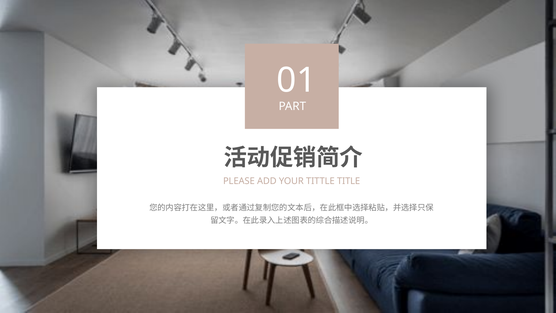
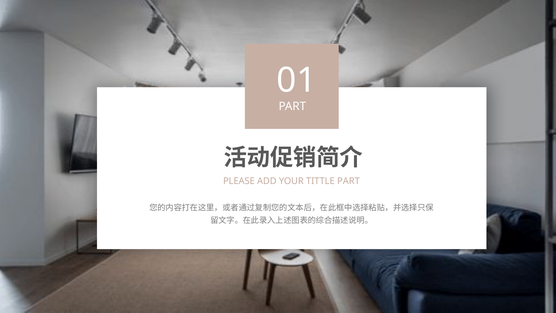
TITTLE TITLE: TITLE -> PART
